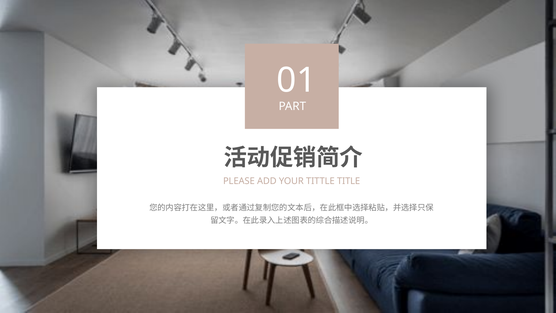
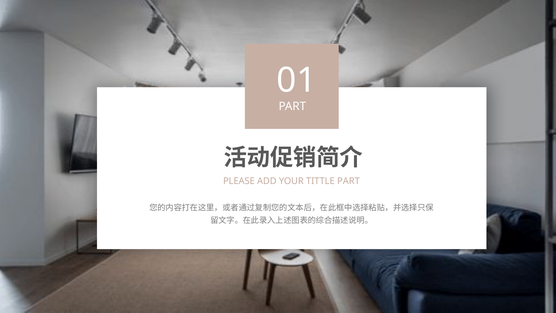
TITTLE TITLE: TITLE -> PART
